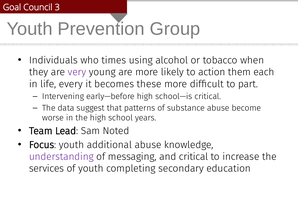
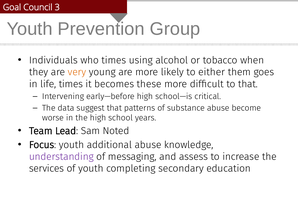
very colour: purple -> orange
action: action -> either
each: each -> goes
life every: every -> times
to part: part -> that
and critical: critical -> assess
